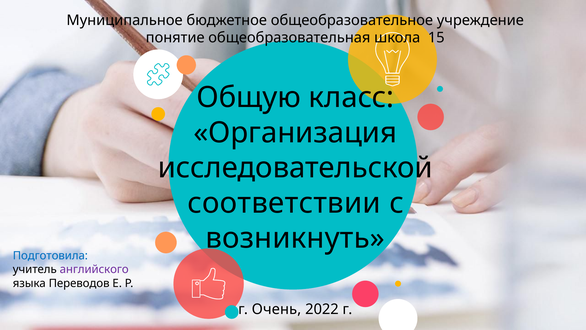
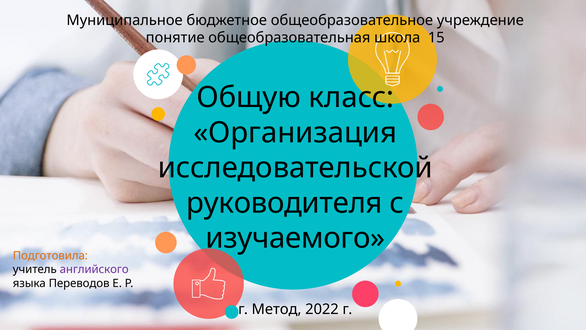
соответствии: соответствии -> руководителя
возникнуть: возникнуть -> изучаемого
Подготовила colour: blue -> orange
Очень: Очень -> Метод
